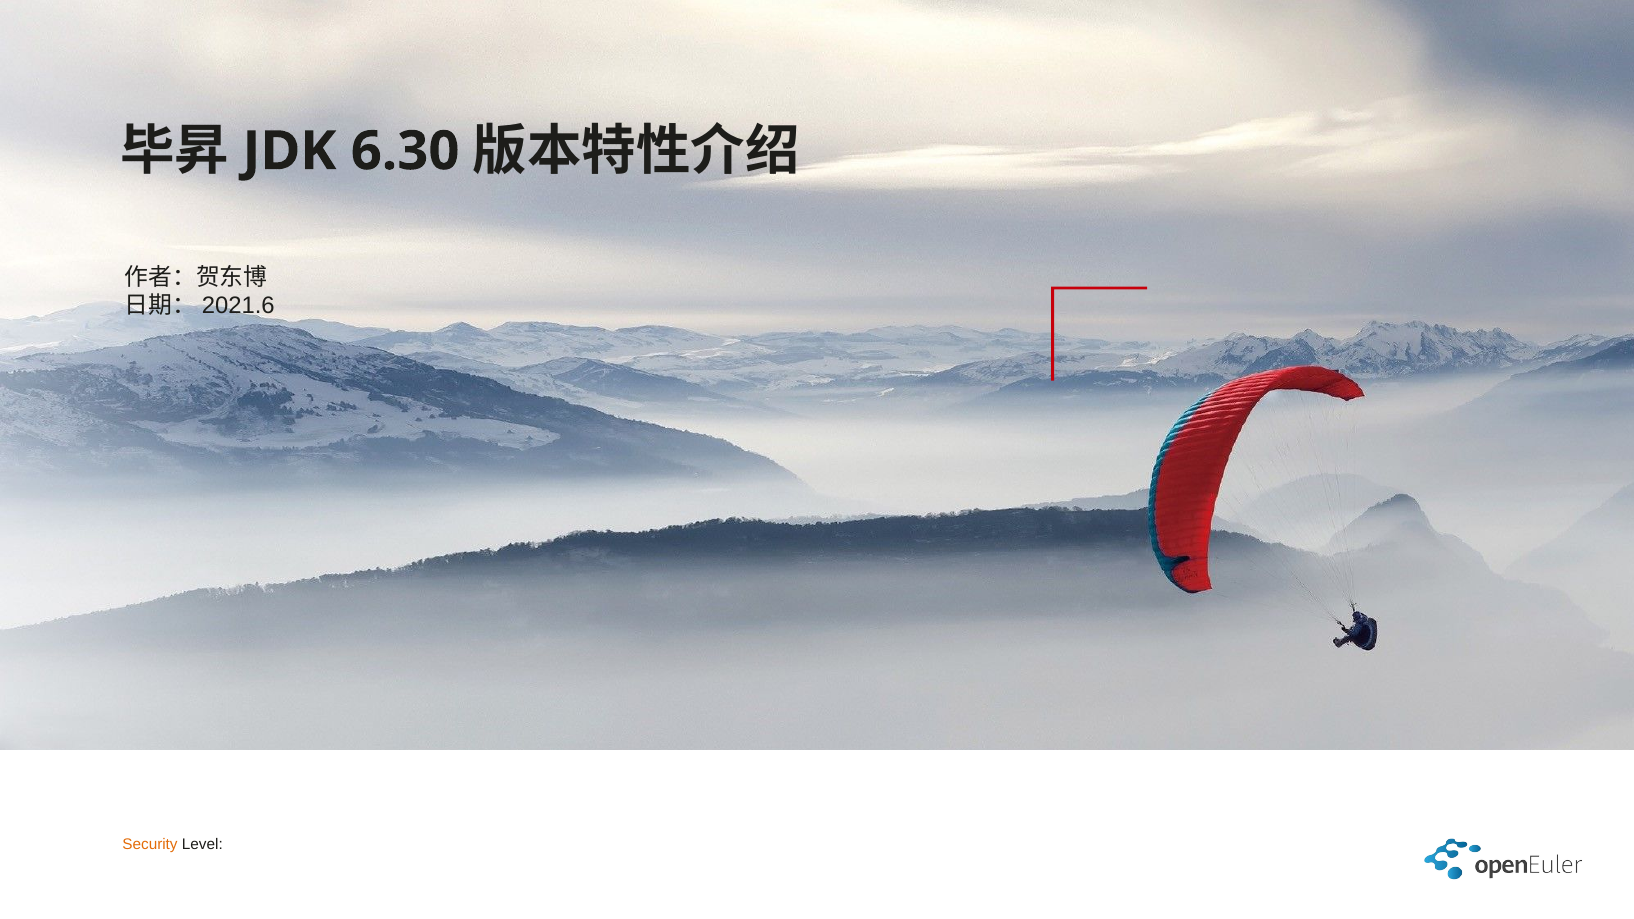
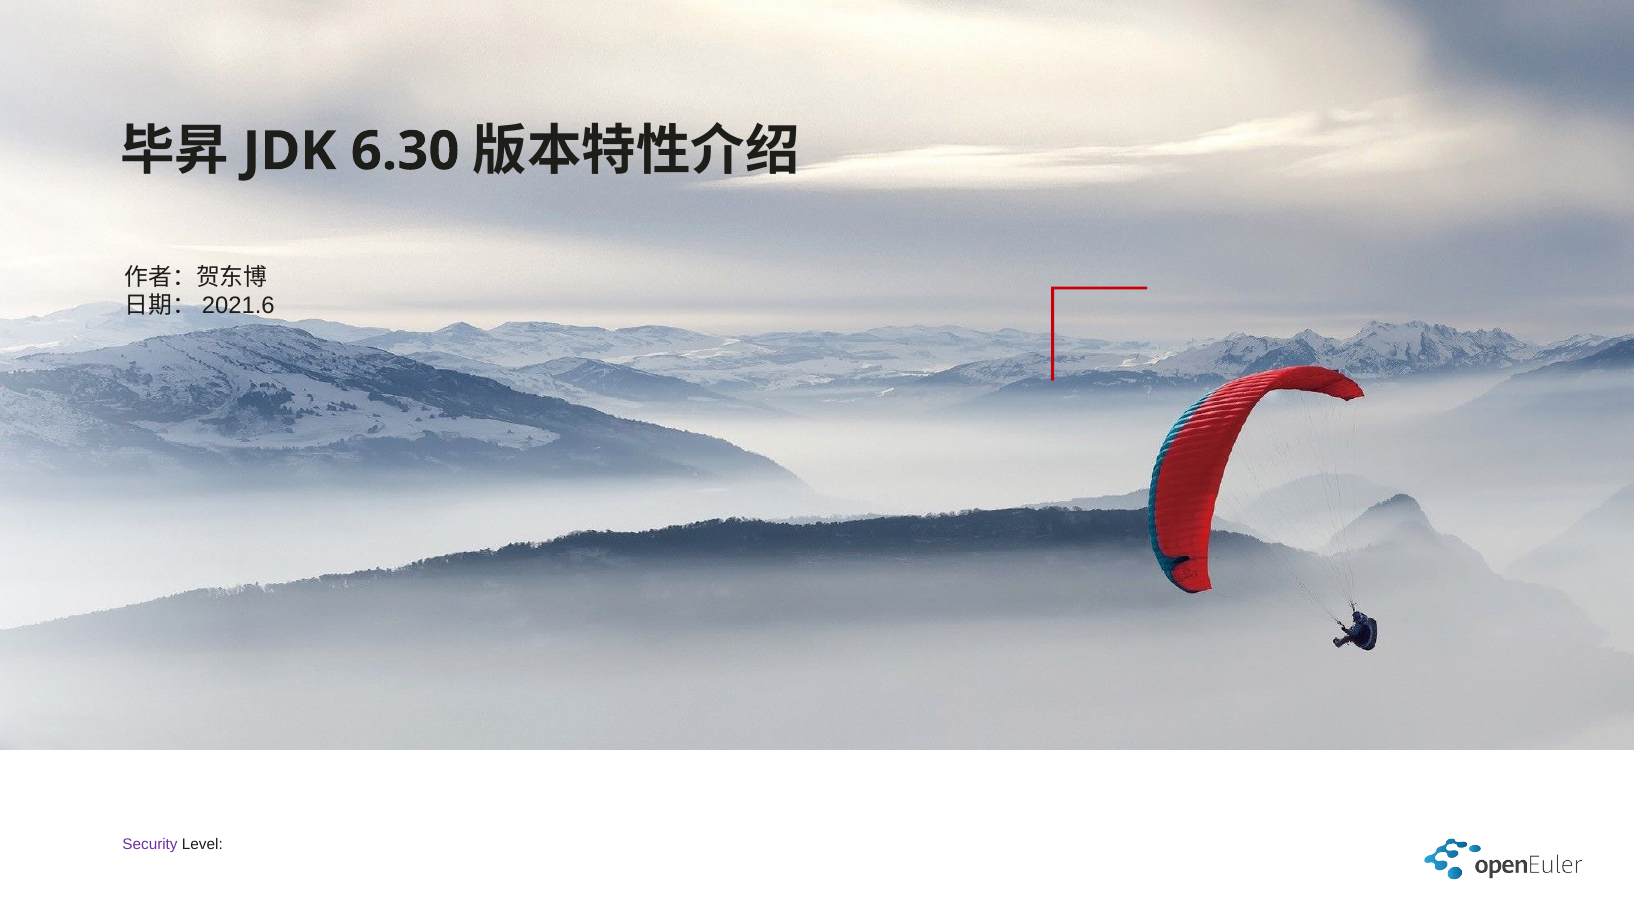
Security colour: orange -> purple
